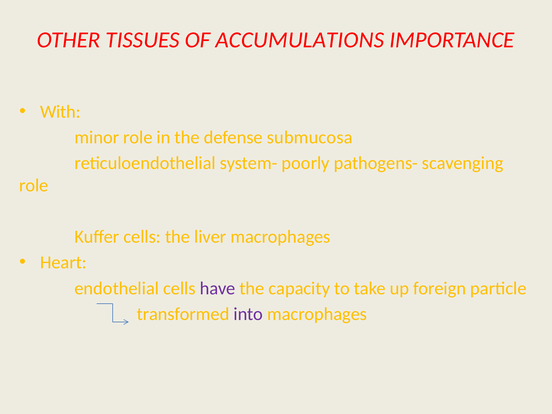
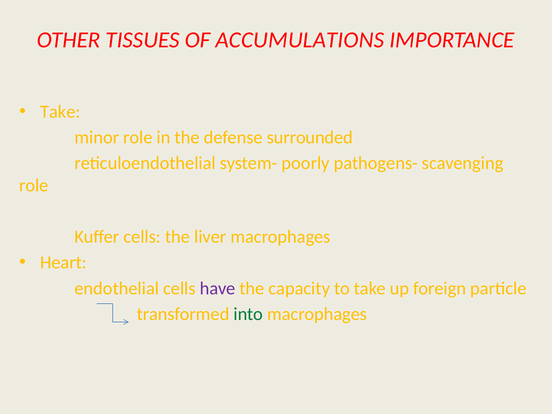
With at (60, 112): With -> Take
submucosa: submucosa -> surrounded
into colour: purple -> green
